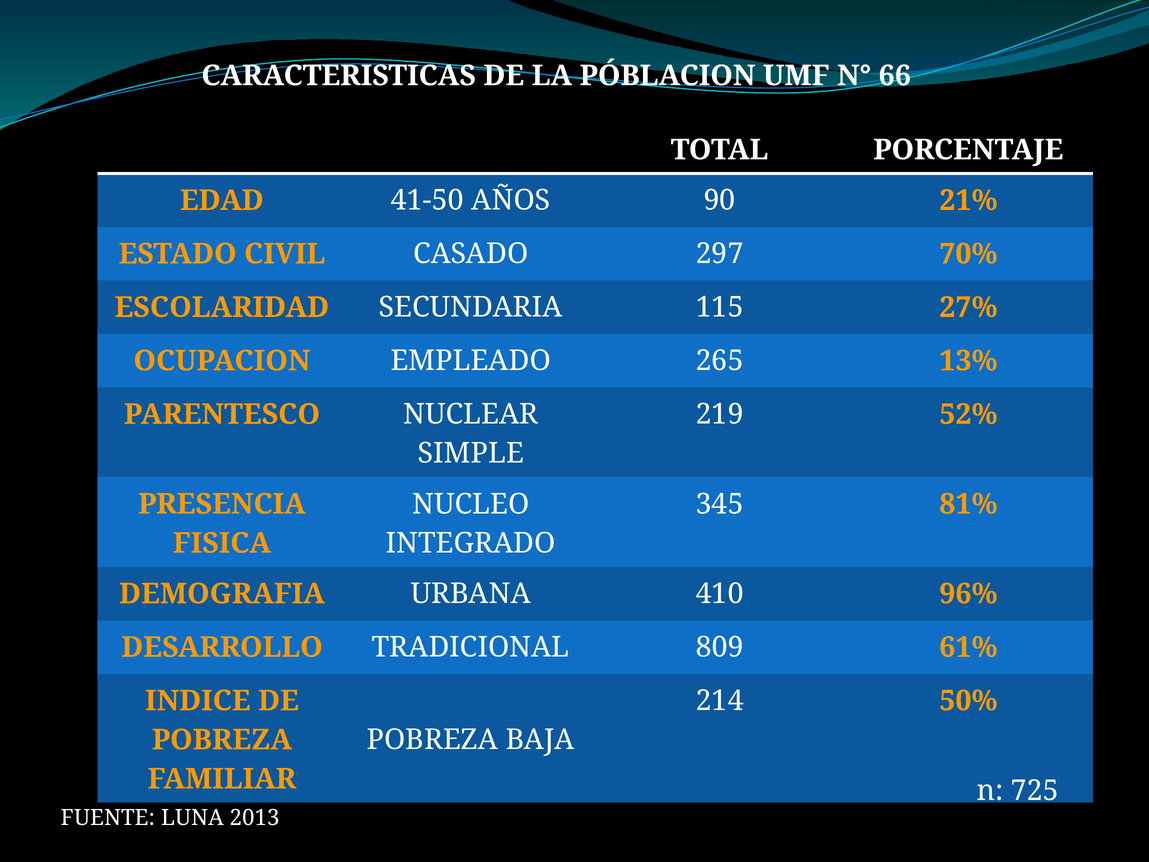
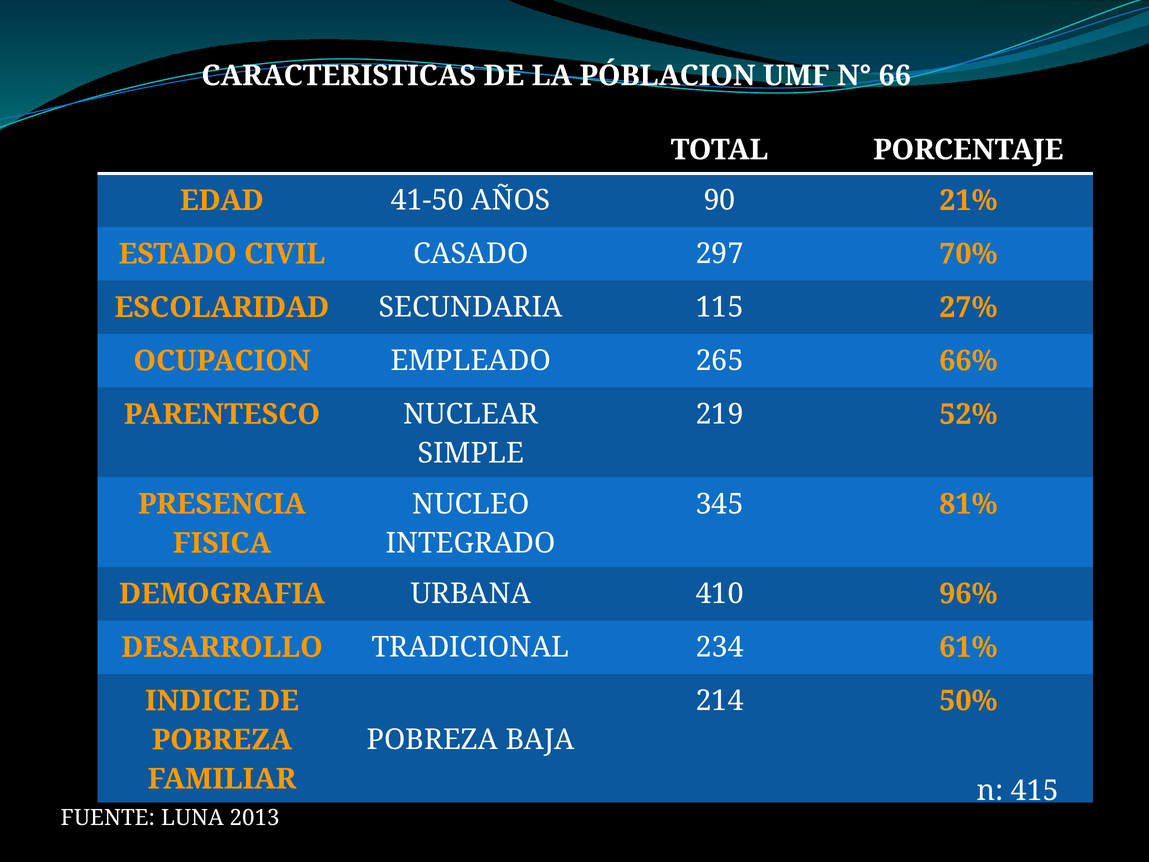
13%: 13% -> 66%
809: 809 -> 234
725: 725 -> 415
